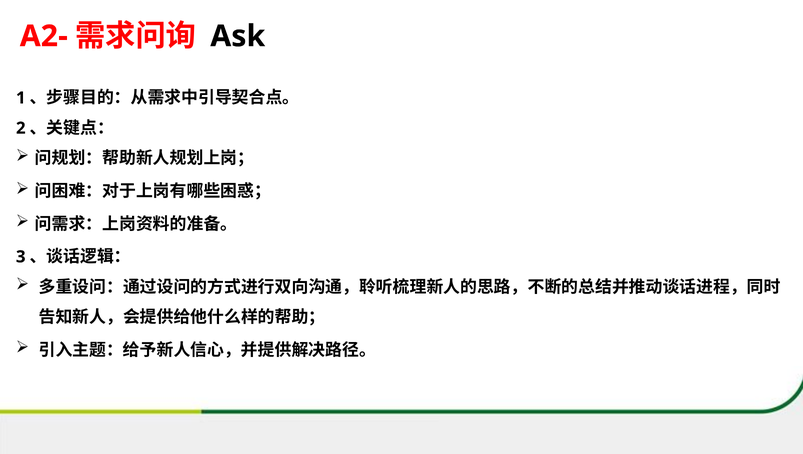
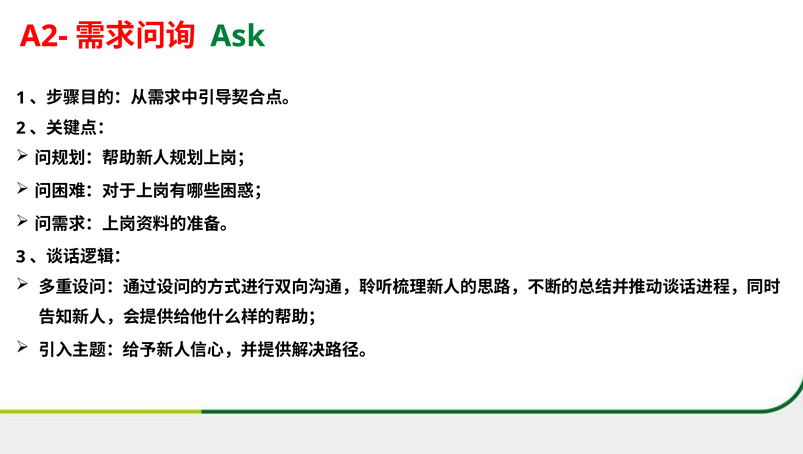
Ask colour: black -> green
